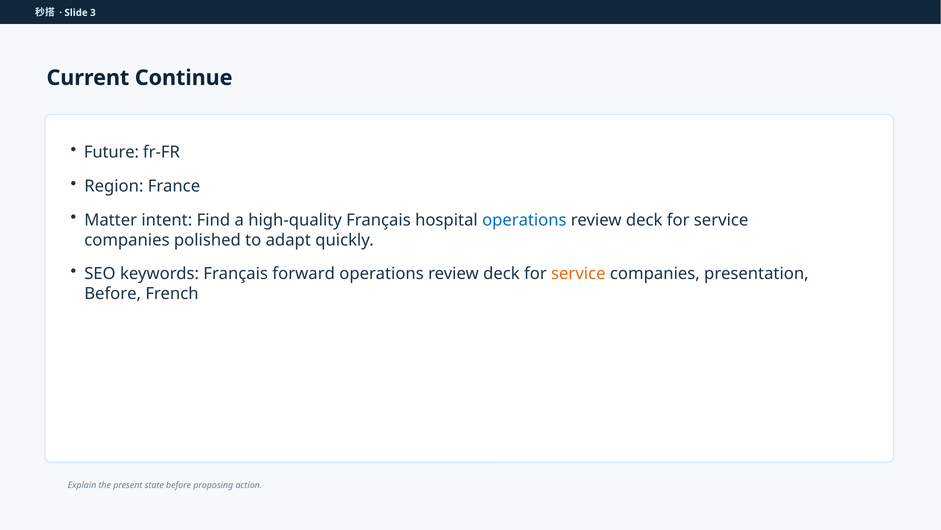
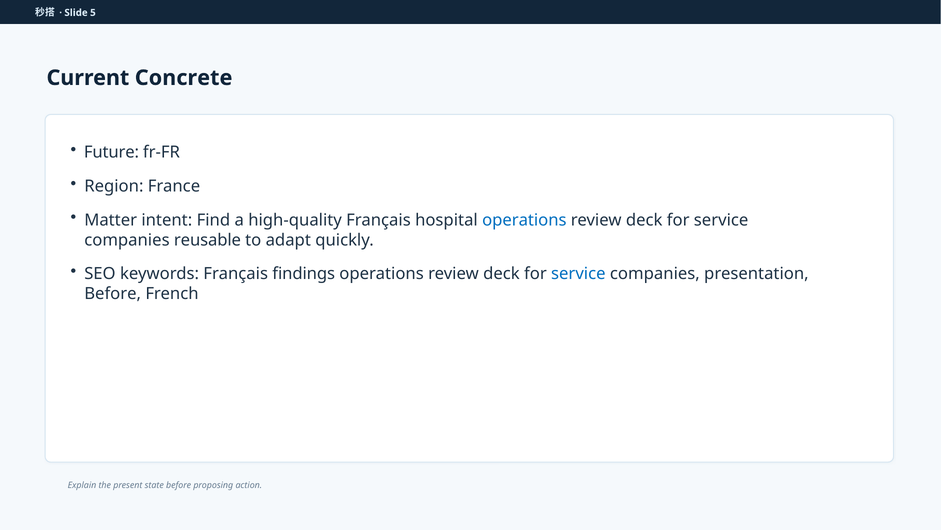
3: 3 -> 5
Continue: Continue -> Concrete
polished: polished -> reusable
forward: forward -> findings
service at (578, 273) colour: orange -> blue
